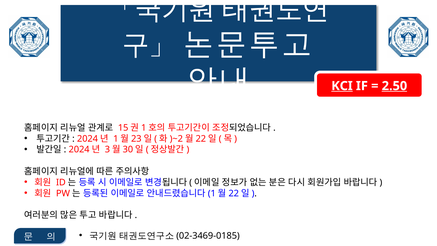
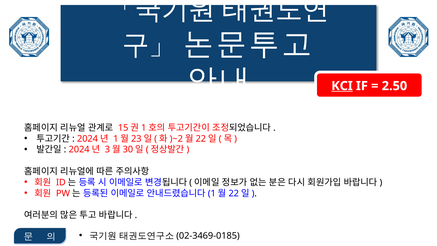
2.50 underline: present -> none
